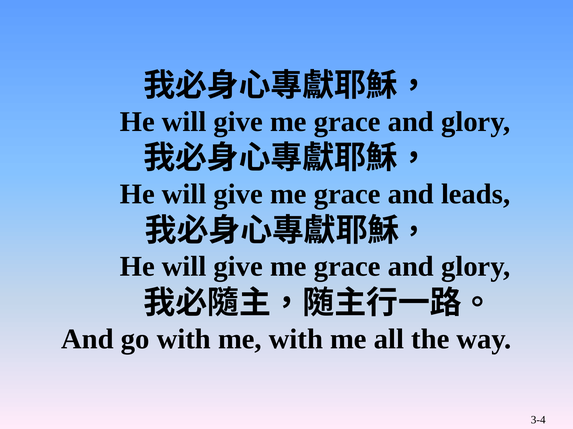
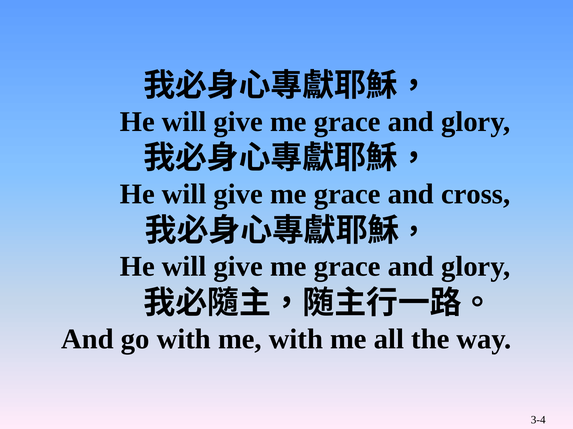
leads: leads -> cross
